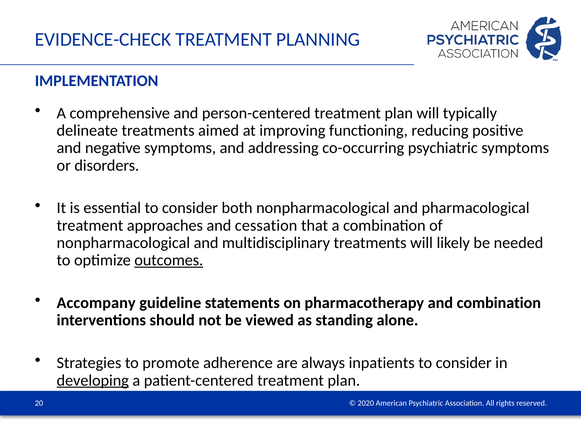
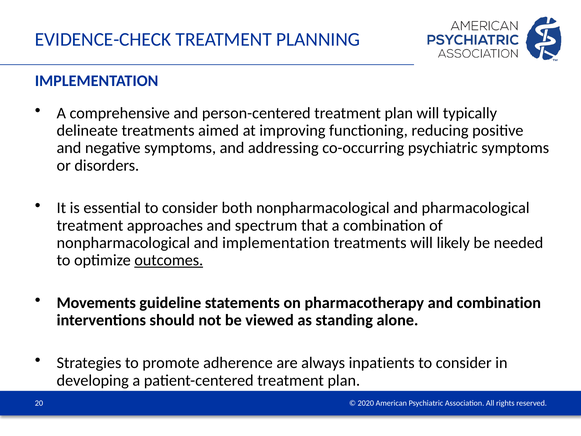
cessation: cessation -> spectrum
and multidisciplinary: multidisciplinary -> implementation
Accompany: Accompany -> Movements
developing underline: present -> none
